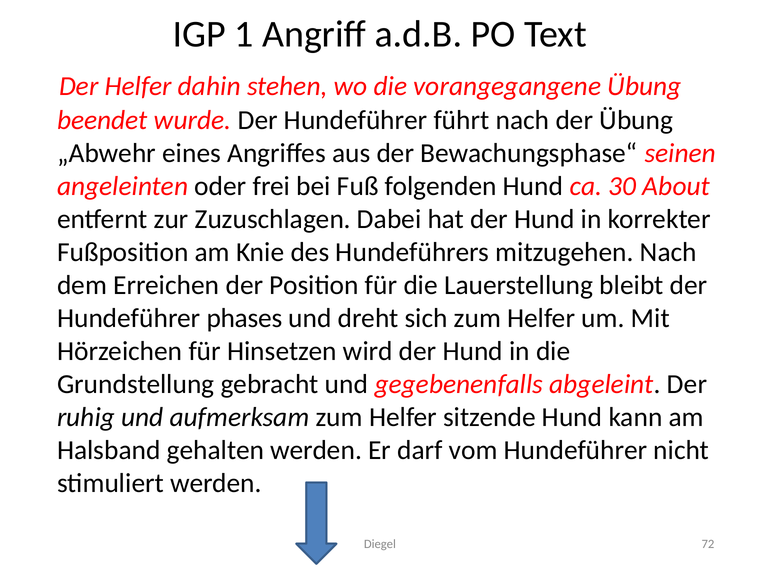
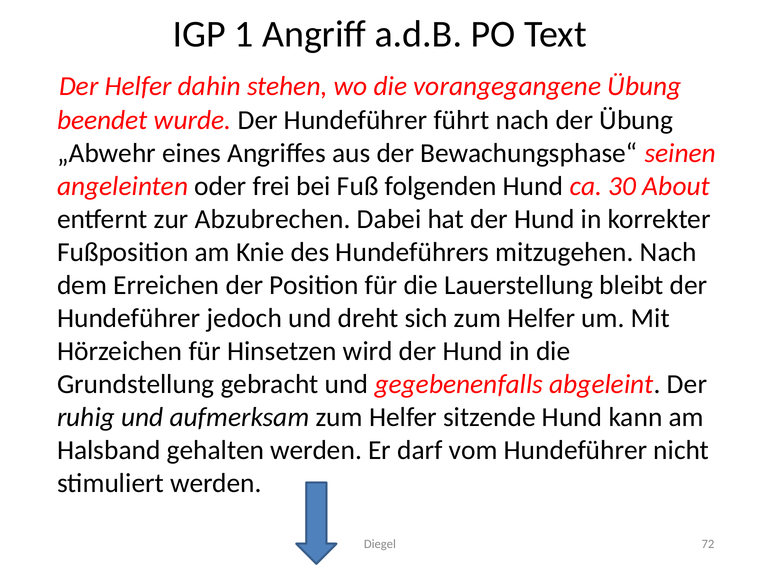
Zuzuschlagen: Zuzuschlagen -> Abzubrechen
phases: phases -> jedoch
